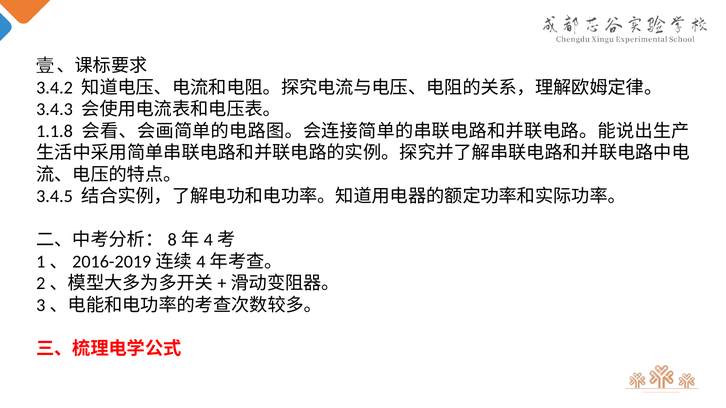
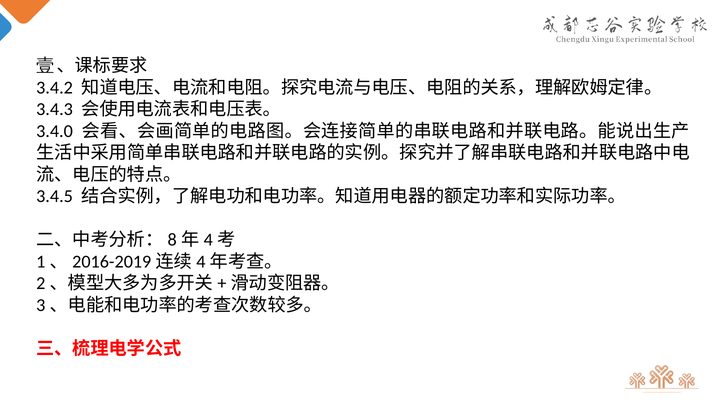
1.1.8: 1.1.8 -> 3.4.0
